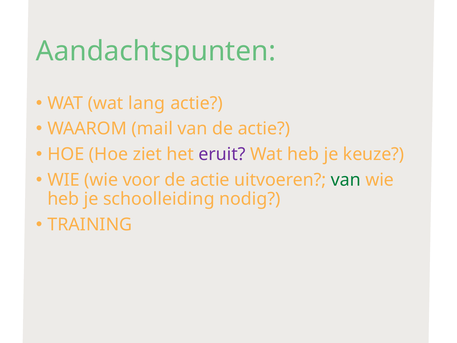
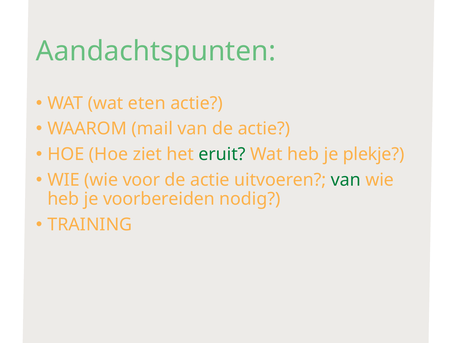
lang: lang -> eten
eruit colour: purple -> green
keuze: keuze -> plekje
schoolleiding: schoolleiding -> voorbereiden
